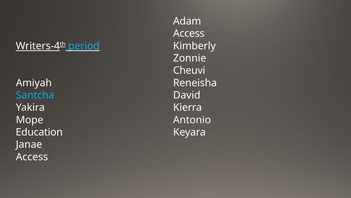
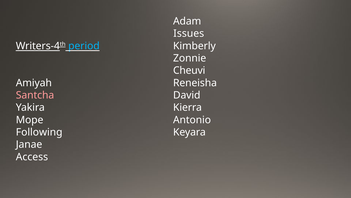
Access at (189, 33): Access -> Issues
Santcha colour: light blue -> pink
Education: Education -> Following
